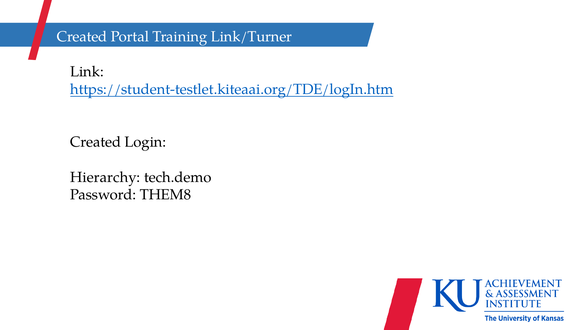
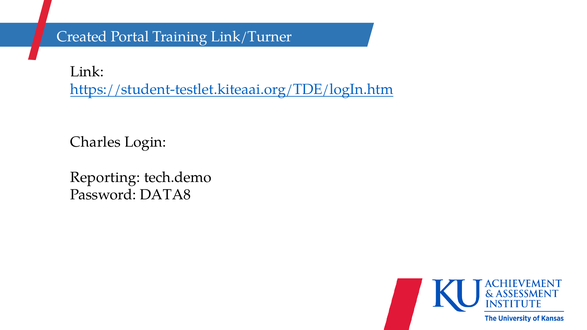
Created at (96, 142): Created -> Charles
Hierarchy: Hierarchy -> Reporting
THEM8: THEM8 -> DATA8
